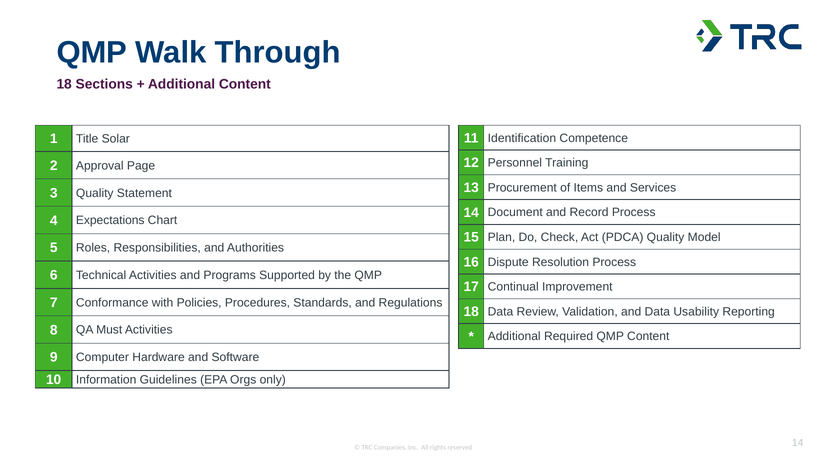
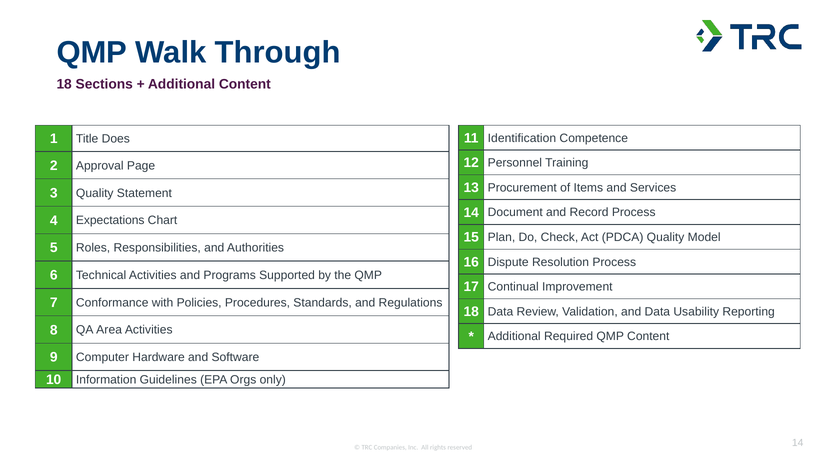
Solar: Solar -> Does
Must: Must -> Area
